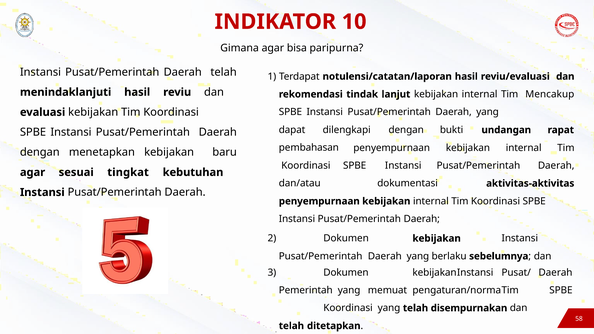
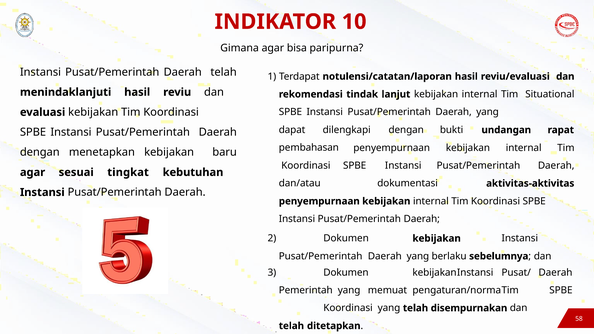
Mencakup: Mencakup -> Situational
